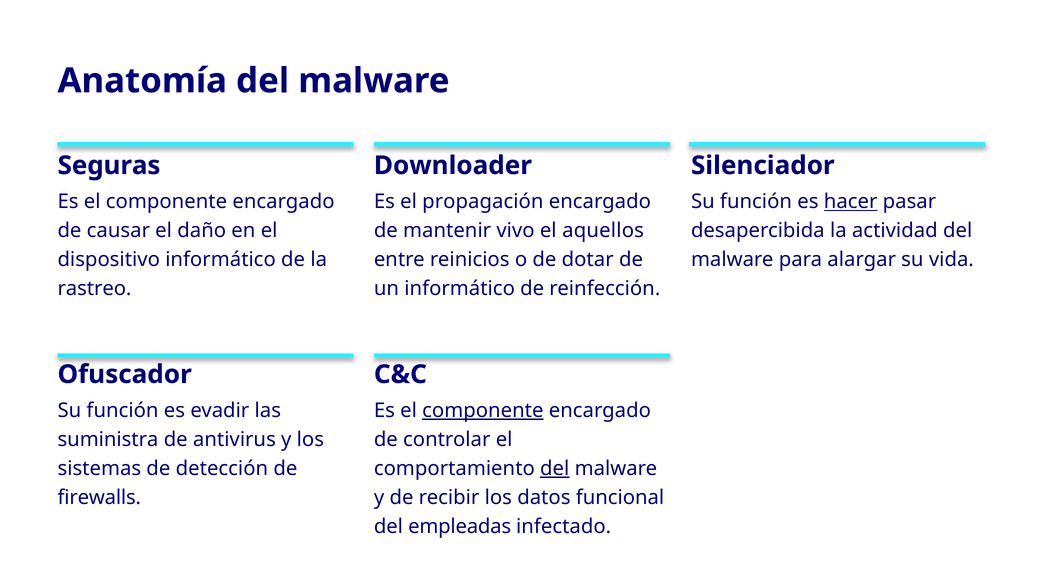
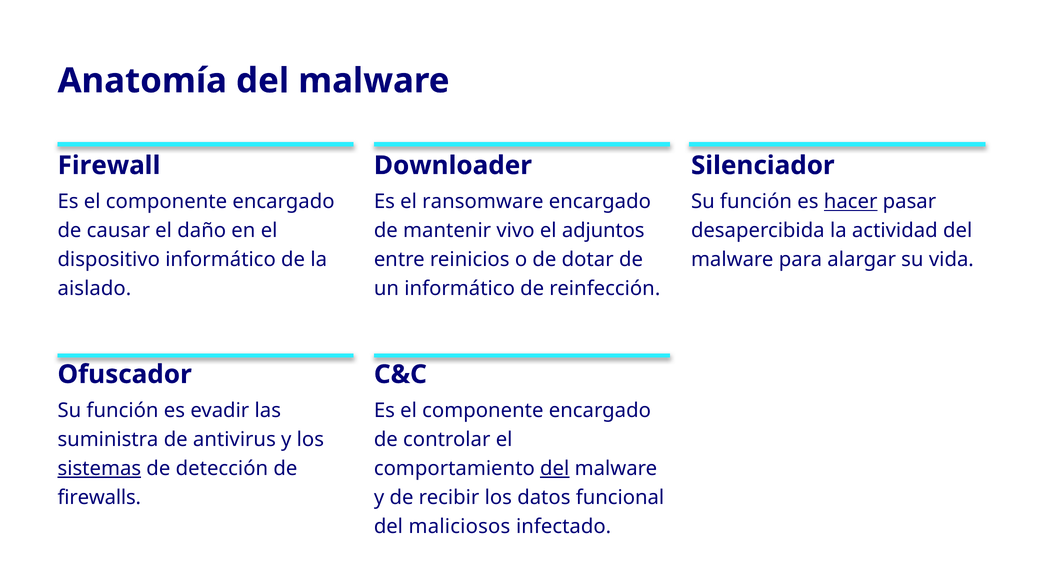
Seguras: Seguras -> Firewall
propagación: propagación -> ransomware
aquellos: aquellos -> adjuntos
rastreo: rastreo -> aislado
componente at (483, 411) underline: present -> none
sistemas underline: none -> present
empleadas: empleadas -> maliciosos
